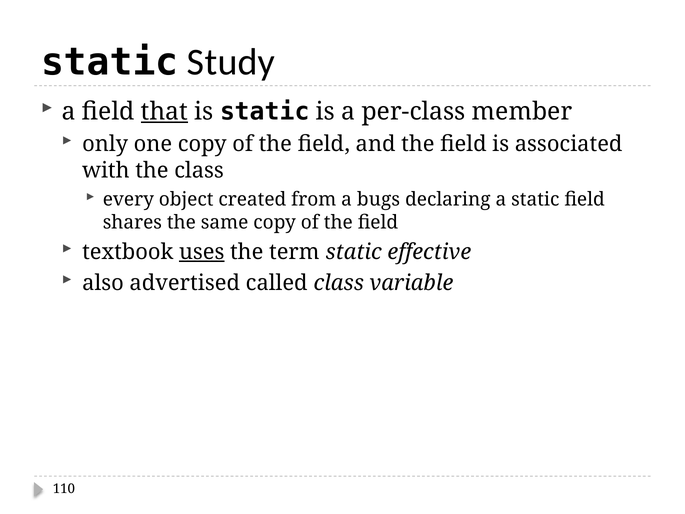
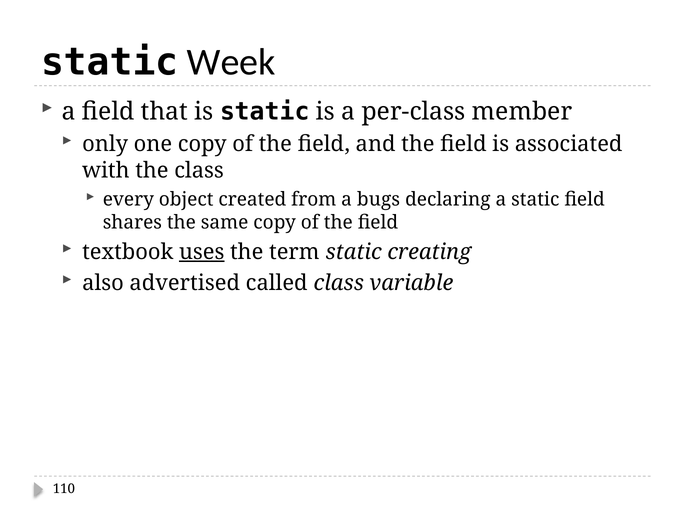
Study: Study -> Week
that underline: present -> none
effective: effective -> creating
